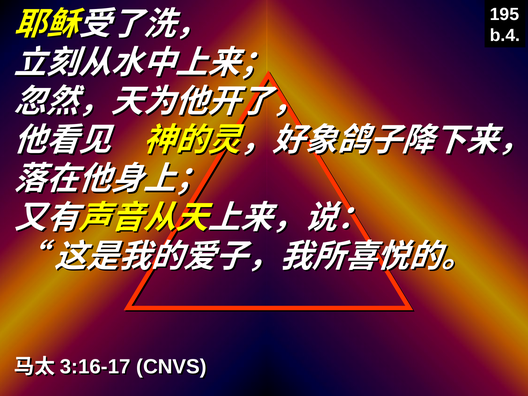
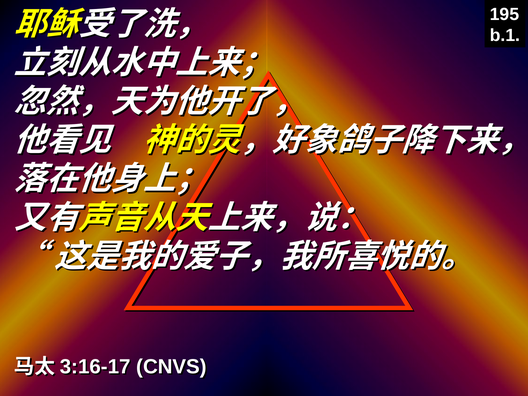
b.4: b.4 -> b.1
